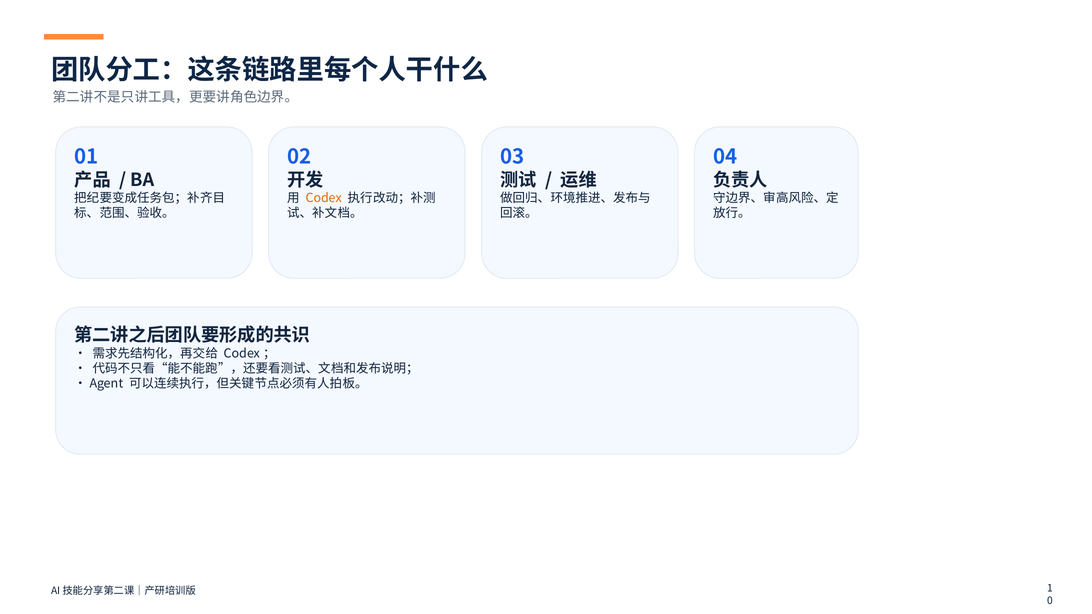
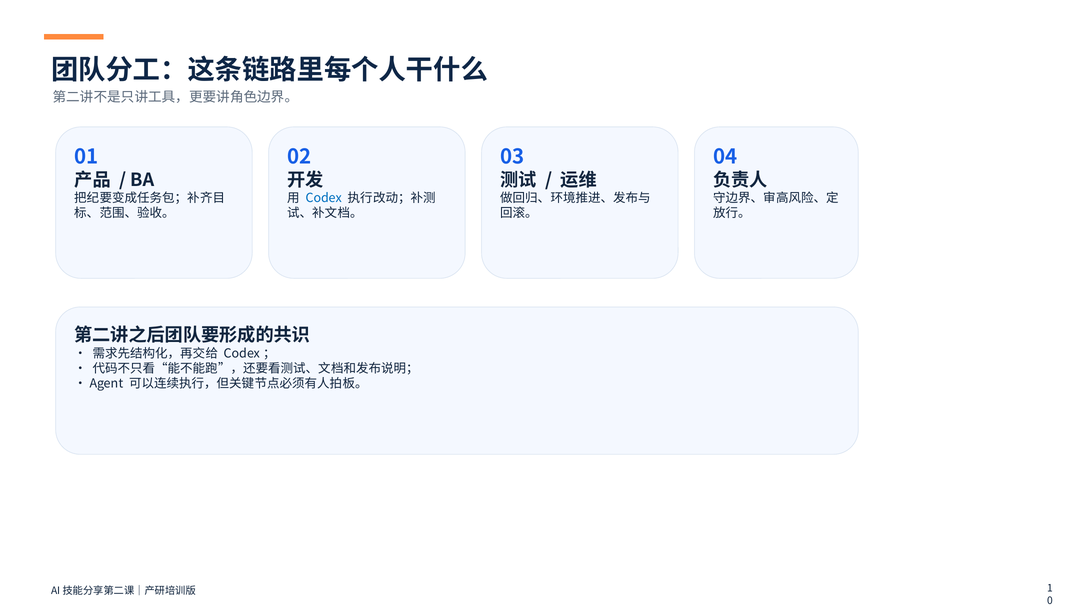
Codex colour: orange -> blue
